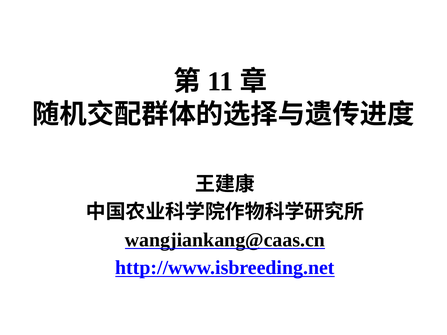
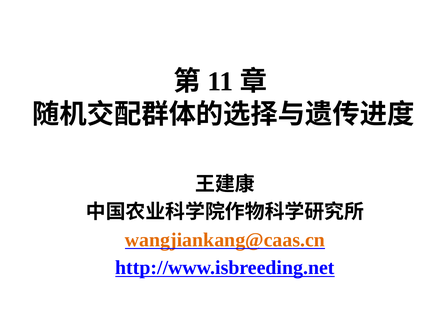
wangjiankang@caas.cn colour: black -> orange
